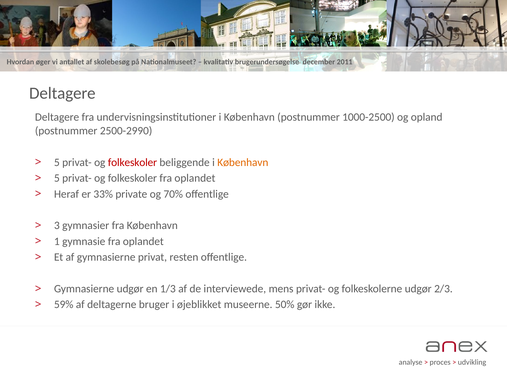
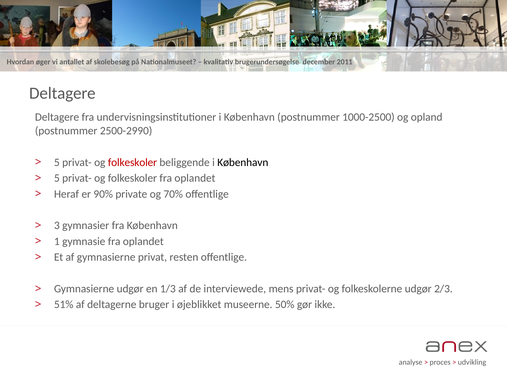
København at (243, 162) colour: orange -> black
33%: 33% -> 90%
59%: 59% -> 51%
